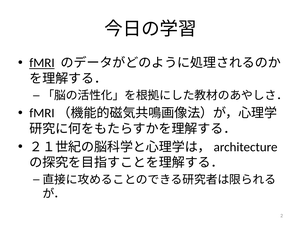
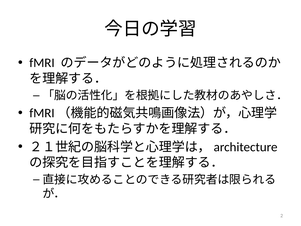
fMRI underline: present -> none
